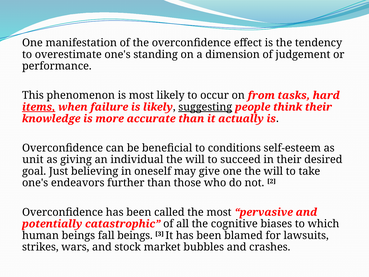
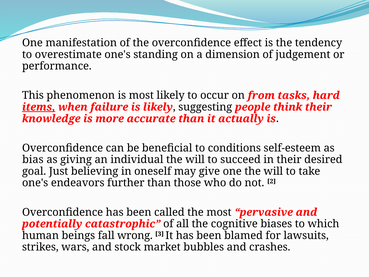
suggesting underline: present -> none
unit: unit -> bias
fall beings: beings -> wrong
